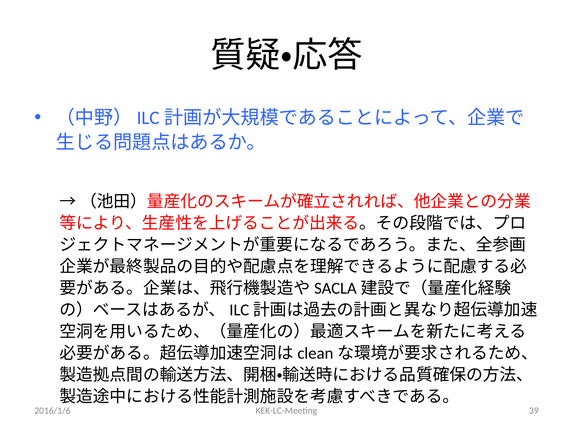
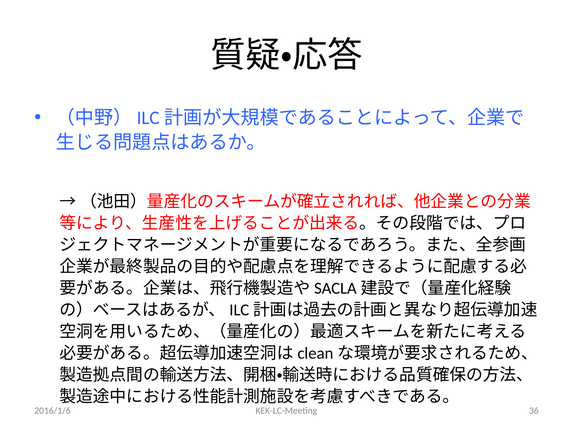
39: 39 -> 36
